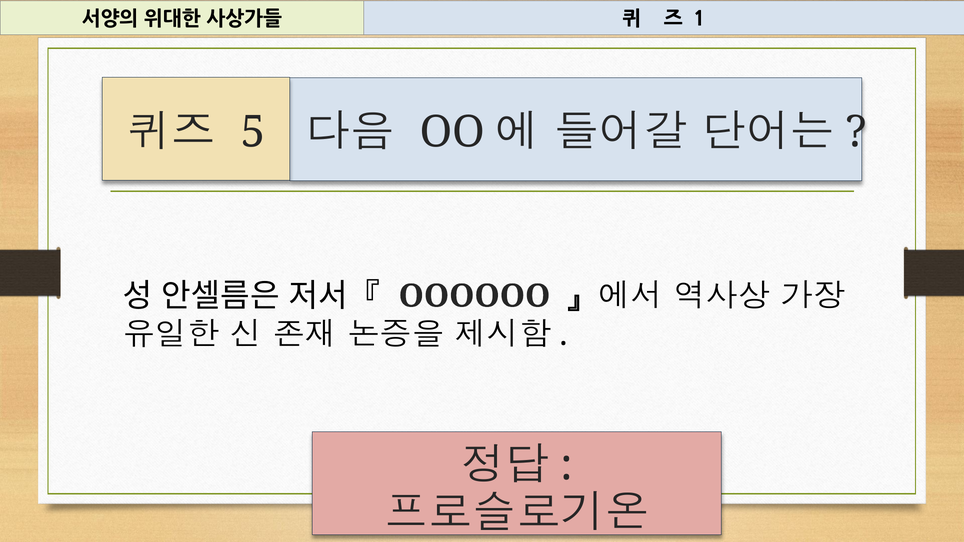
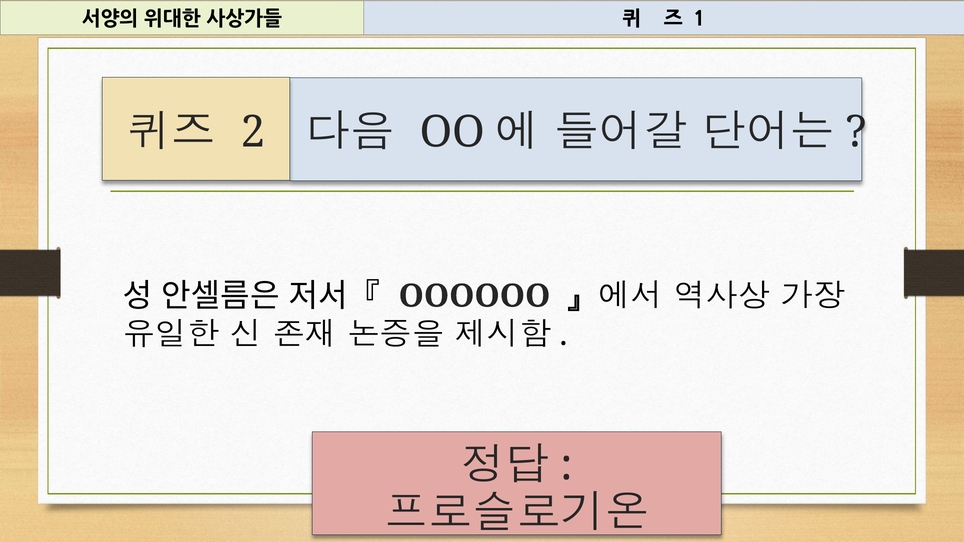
5: 5 -> 2
